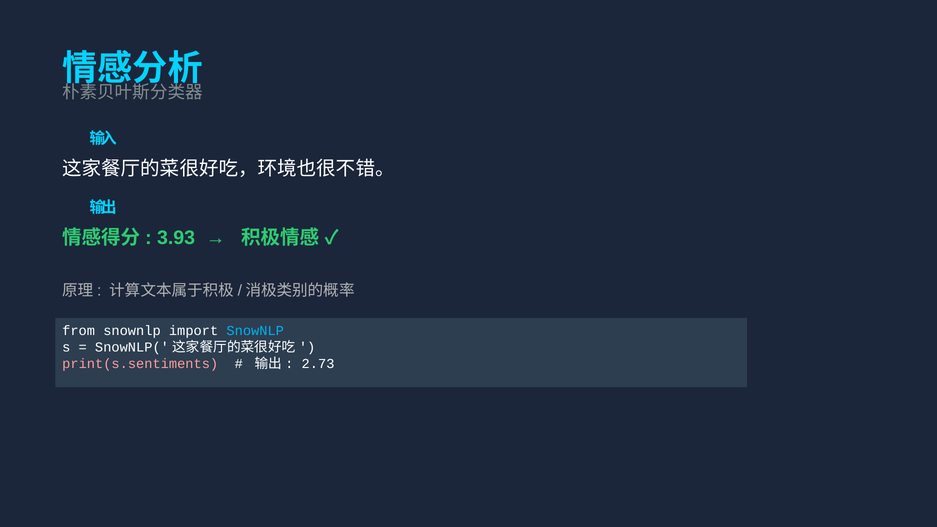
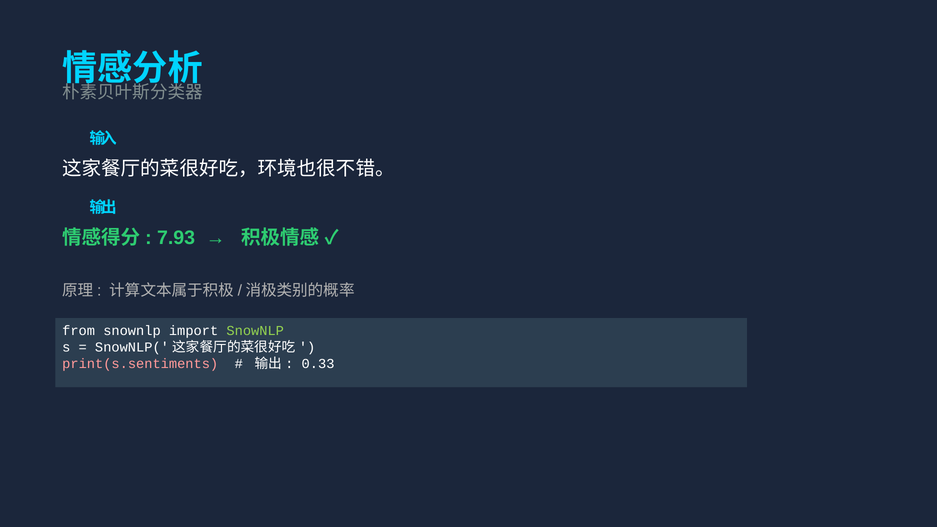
3.93: 3.93 -> 7.93
SnowNLP at (255, 331) colour: light blue -> light green
2.73: 2.73 -> 0.33
